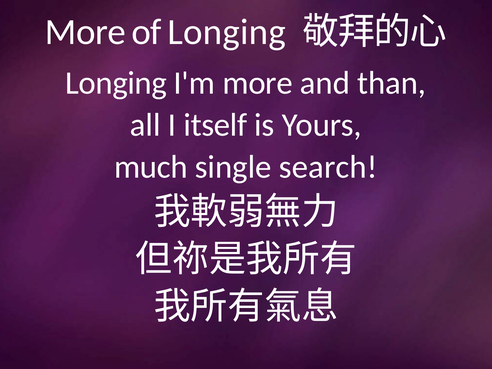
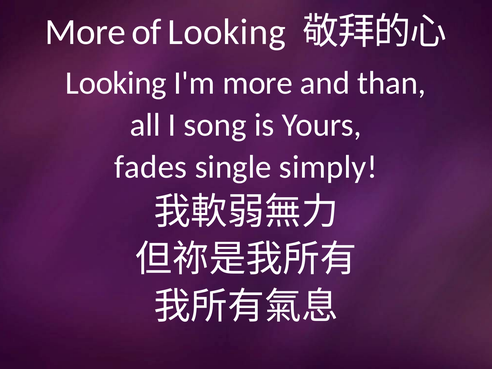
of Longing: Longing -> Looking
Longing at (116, 83): Longing -> Looking
itself: itself -> song
much: much -> fades
search: search -> simply
